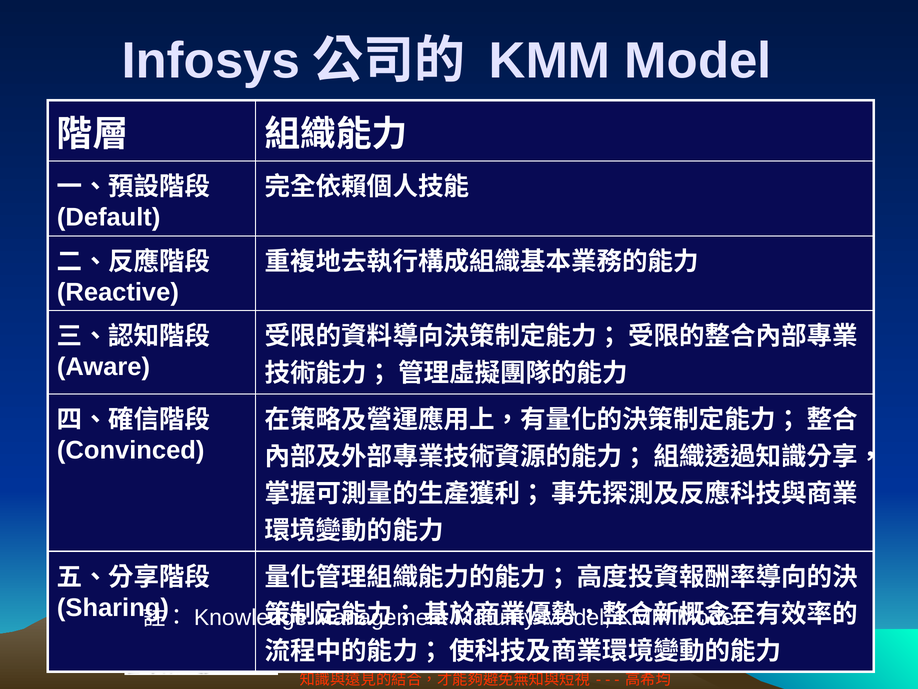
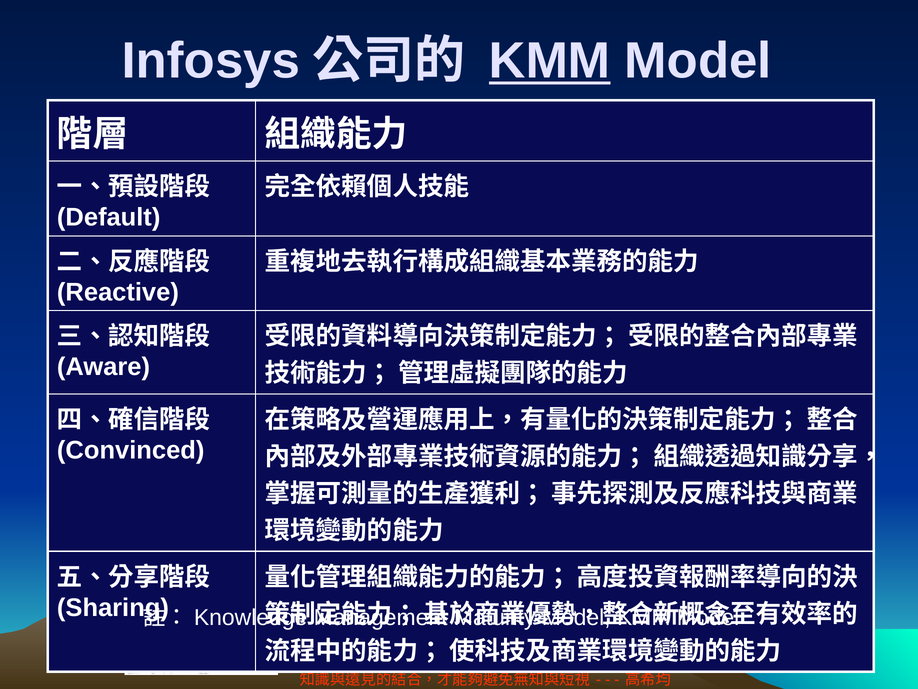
KMM at (550, 61) underline: none -> present
